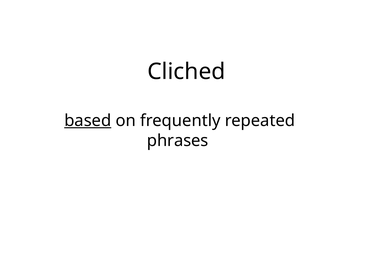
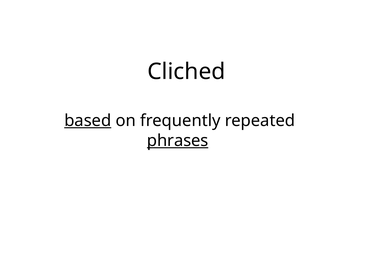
phrases underline: none -> present
